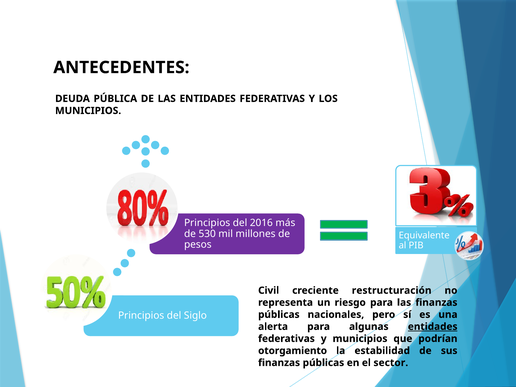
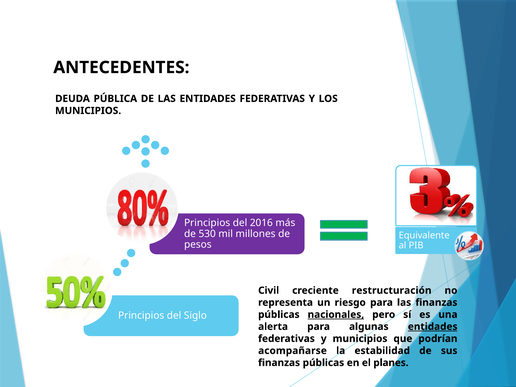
nacionales underline: none -> present
otorgamiento: otorgamiento -> acompañarse
sector: sector -> planes
